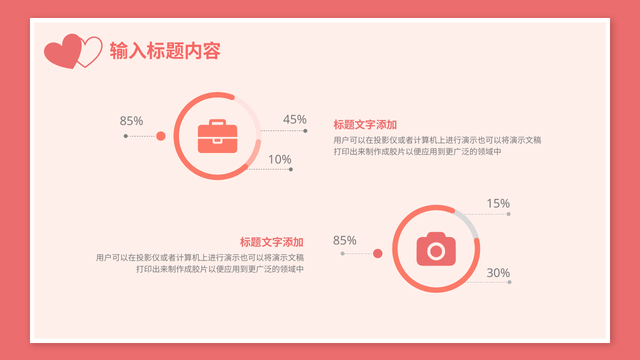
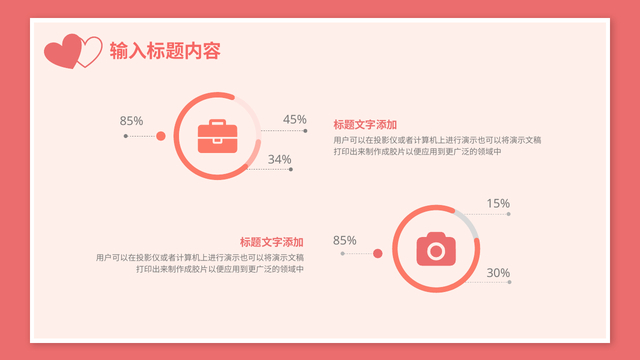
10%: 10% -> 34%
